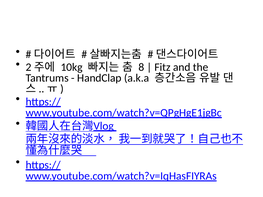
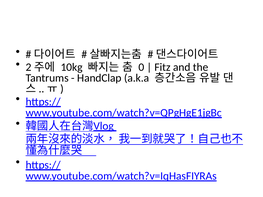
8: 8 -> 0
